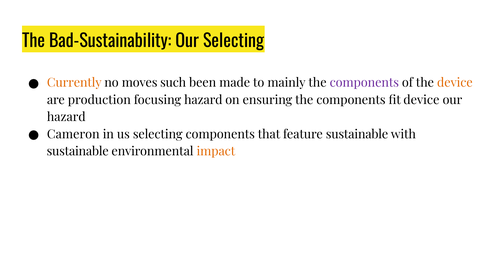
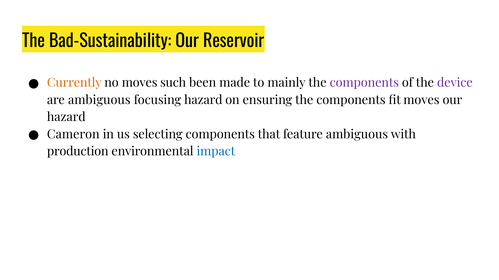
Our Selecting: Selecting -> Reservoir
device at (455, 83) colour: orange -> purple
are production: production -> ambiguous
fit device: device -> moves
feature sustainable: sustainable -> ambiguous
sustainable at (78, 152): sustainable -> production
impact colour: orange -> blue
